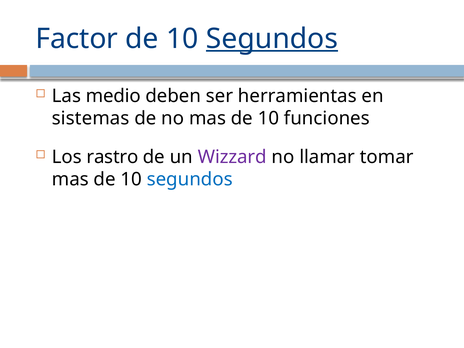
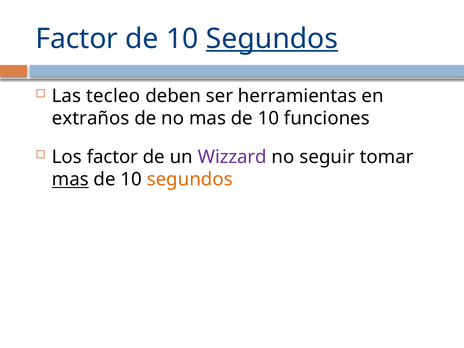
medio: medio -> tecleo
sistemas: sistemas -> extraños
Los rastro: rastro -> factor
llamar: llamar -> seguir
mas at (70, 179) underline: none -> present
segundos at (190, 179) colour: blue -> orange
